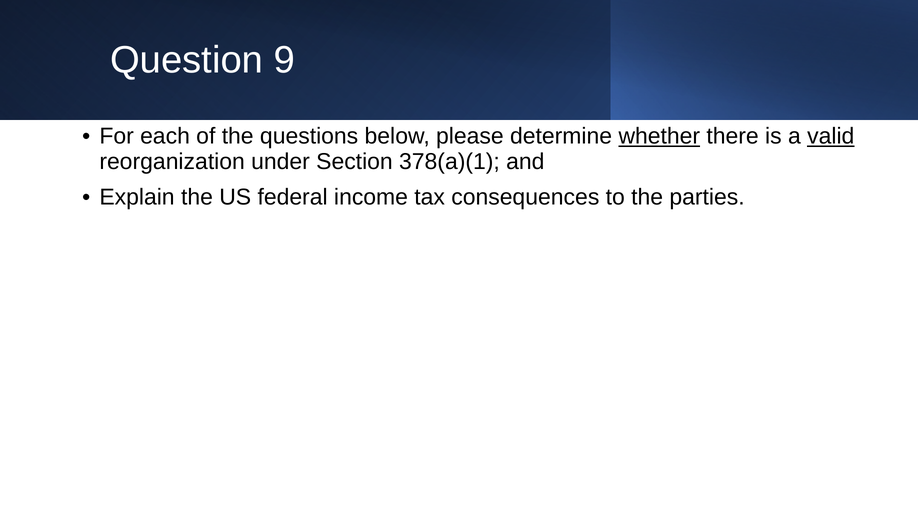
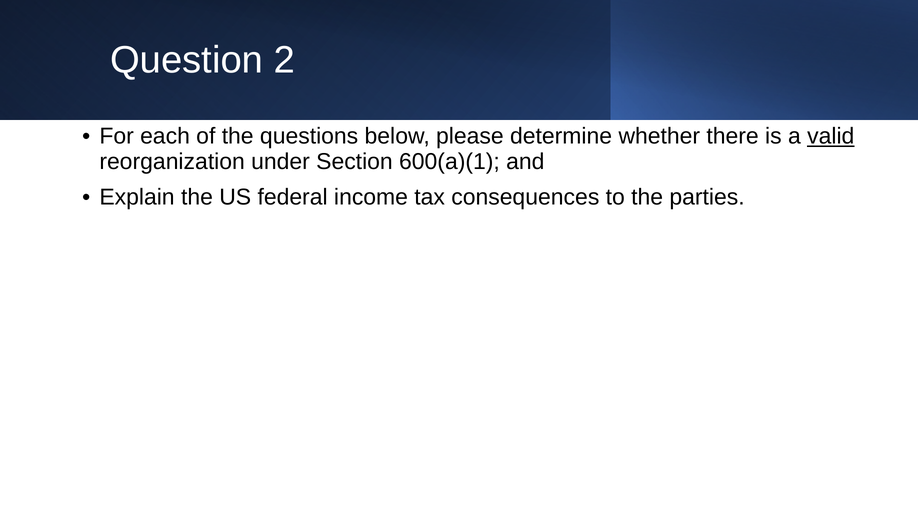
9: 9 -> 2
whether underline: present -> none
378(a)(1: 378(a)(1 -> 600(a)(1
